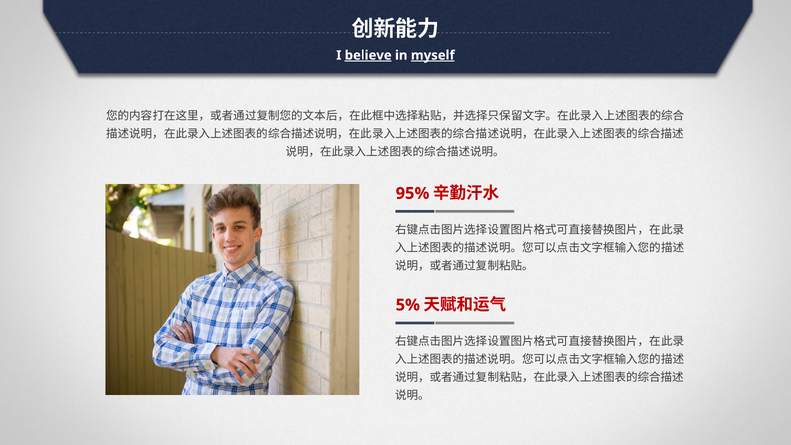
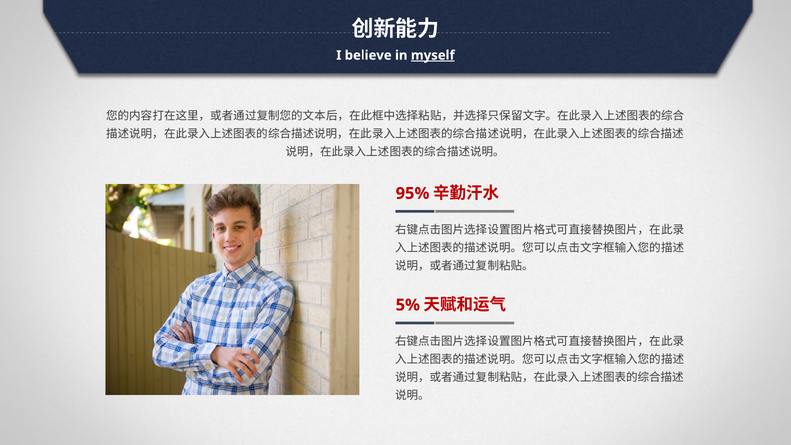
believe underline: present -> none
